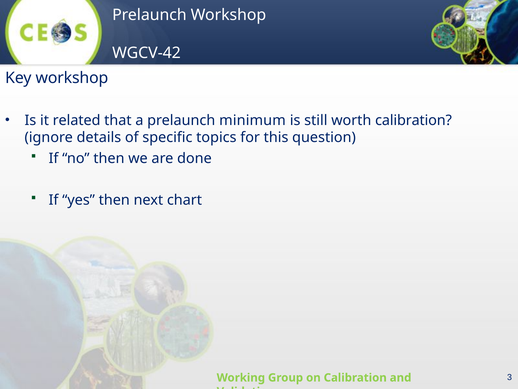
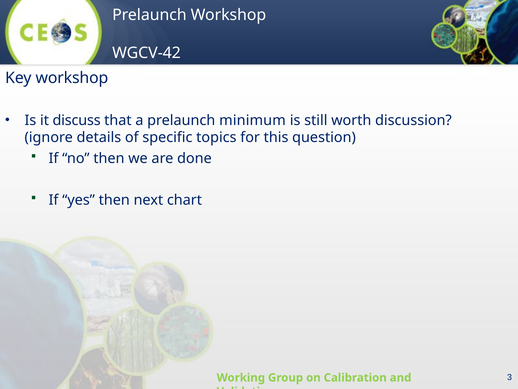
related: related -> discuss
worth calibration: calibration -> discussion
